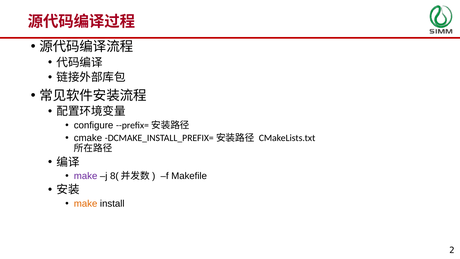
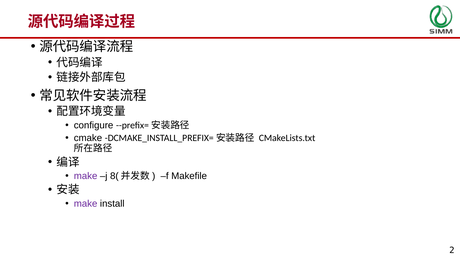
make at (86, 203) colour: orange -> purple
